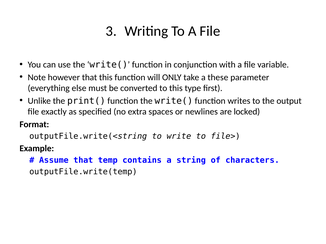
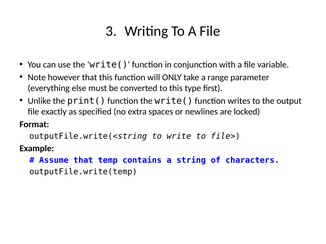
these: these -> range
